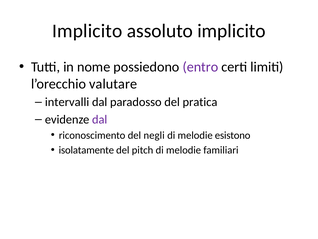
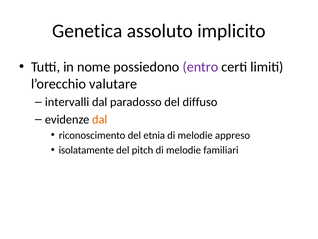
Implicito at (87, 31): Implicito -> Genetica
pratica: pratica -> diffuso
dal at (100, 119) colour: purple -> orange
negli: negli -> etnia
esistono: esistono -> appreso
